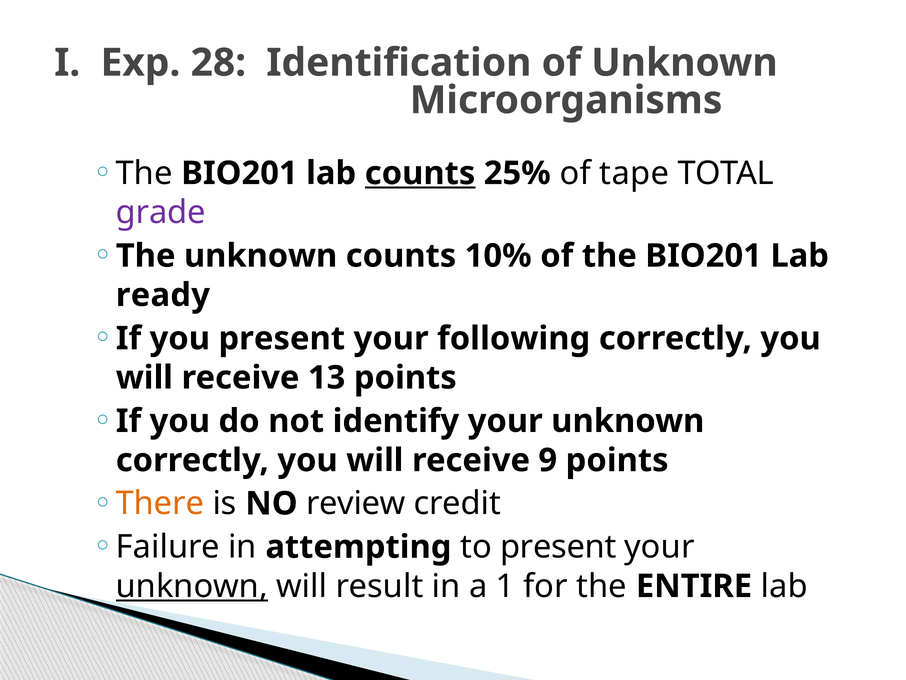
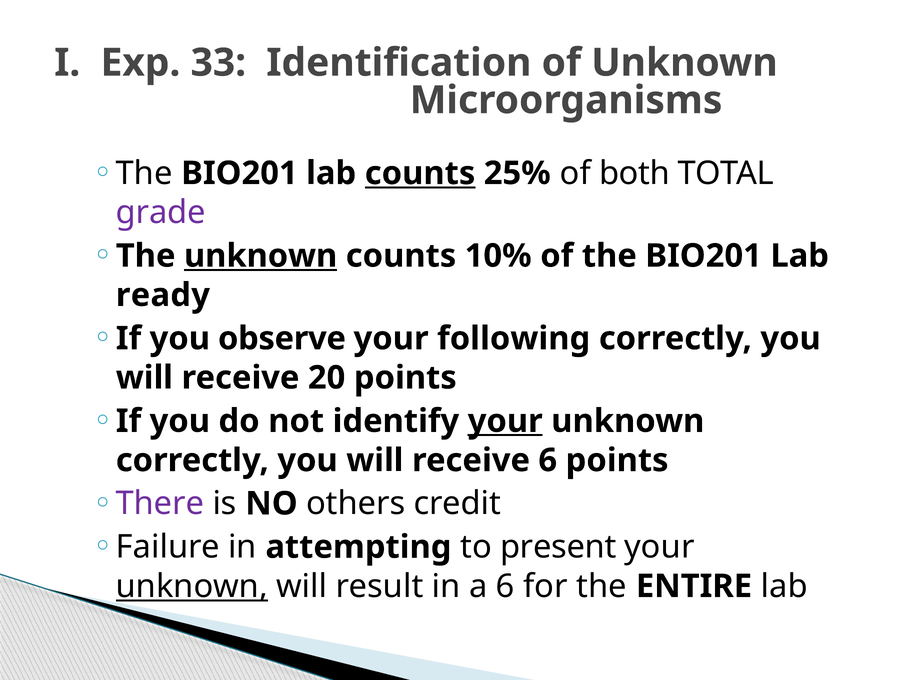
28: 28 -> 33
tape: tape -> both
unknown at (261, 256) underline: none -> present
you present: present -> observe
13: 13 -> 20
your at (505, 421) underline: none -> present
receive 9: 9 -> 6
There colour: orange -> purple
review: review -> others
a 1: 1 -> 6
